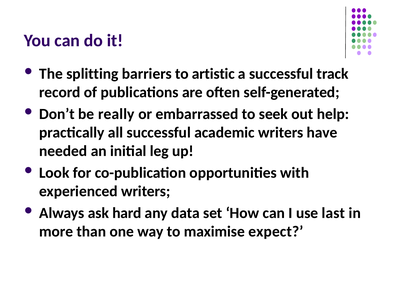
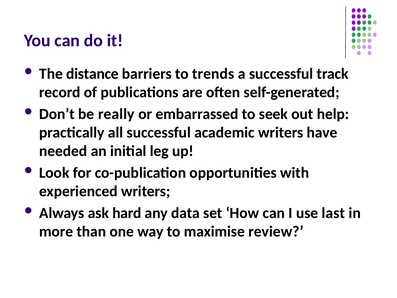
splitting: splitting -> distance
artistic: artistic -> trends
expect: expect -> review
